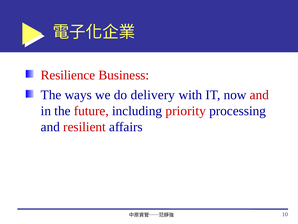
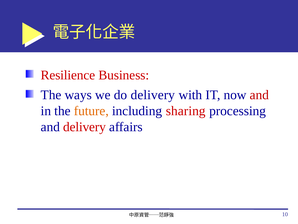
future colour: red -> orange
priority: priority -> sharing
and resilient: resilient -> delivery
